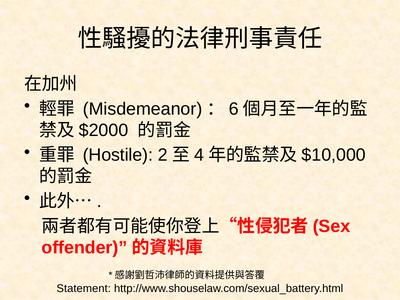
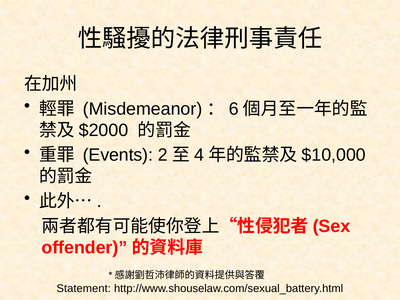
Hostile: Hostile -> Events
